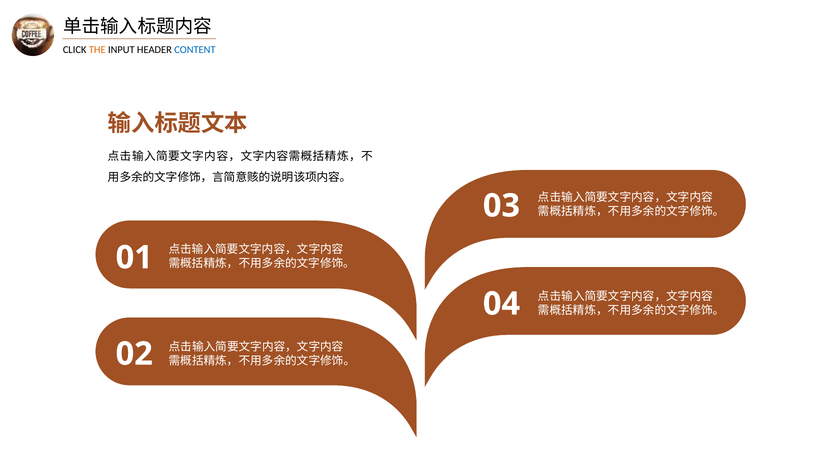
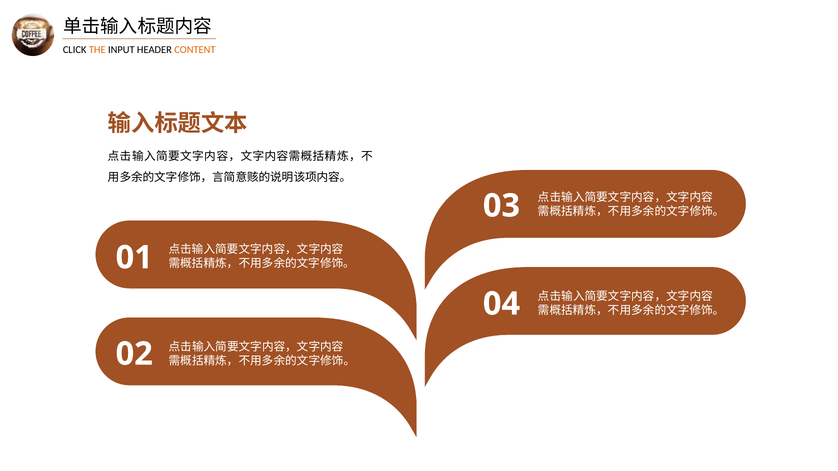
CONTENT colour: blue -> orange
